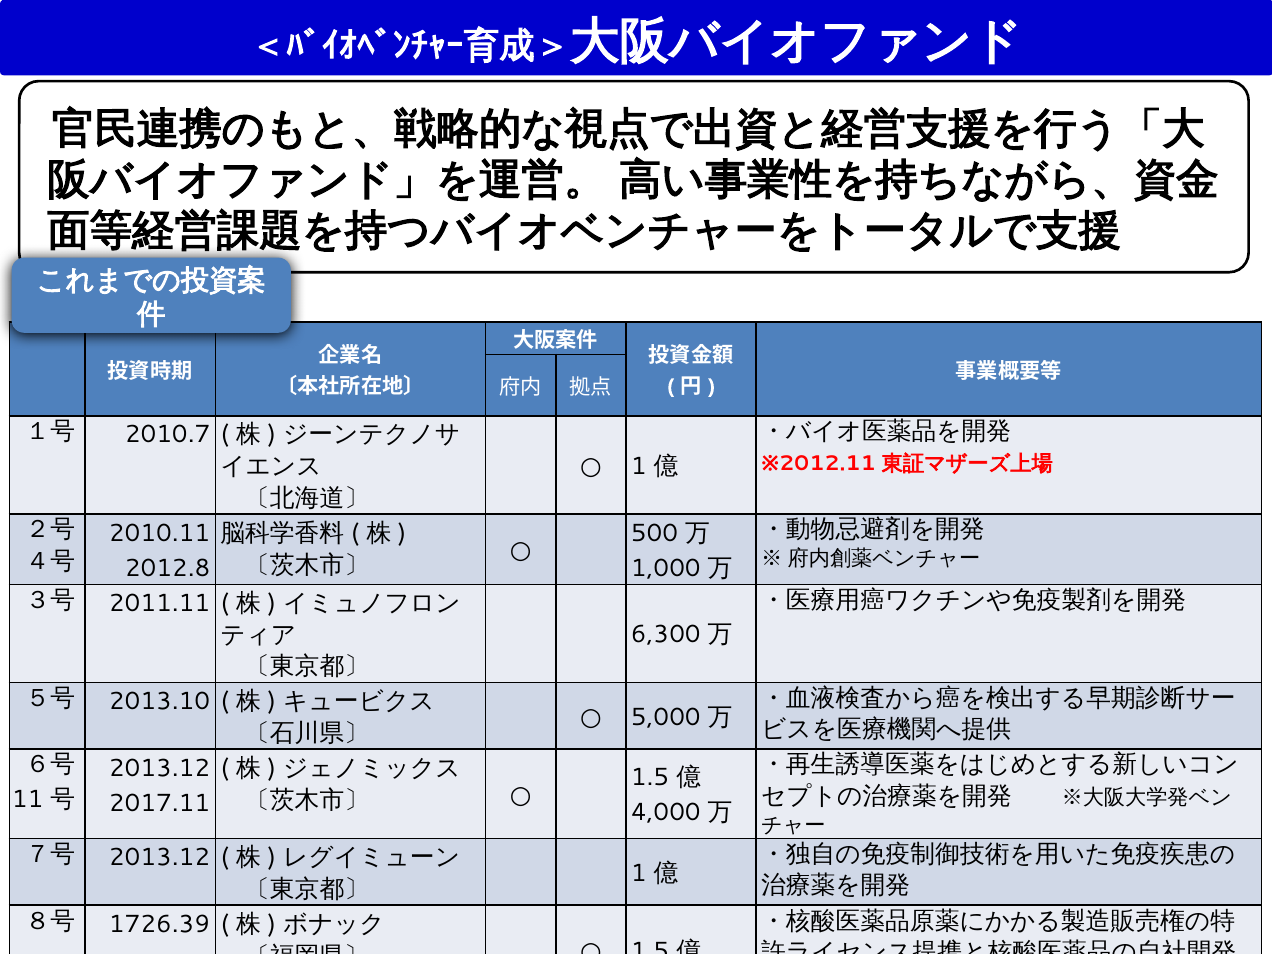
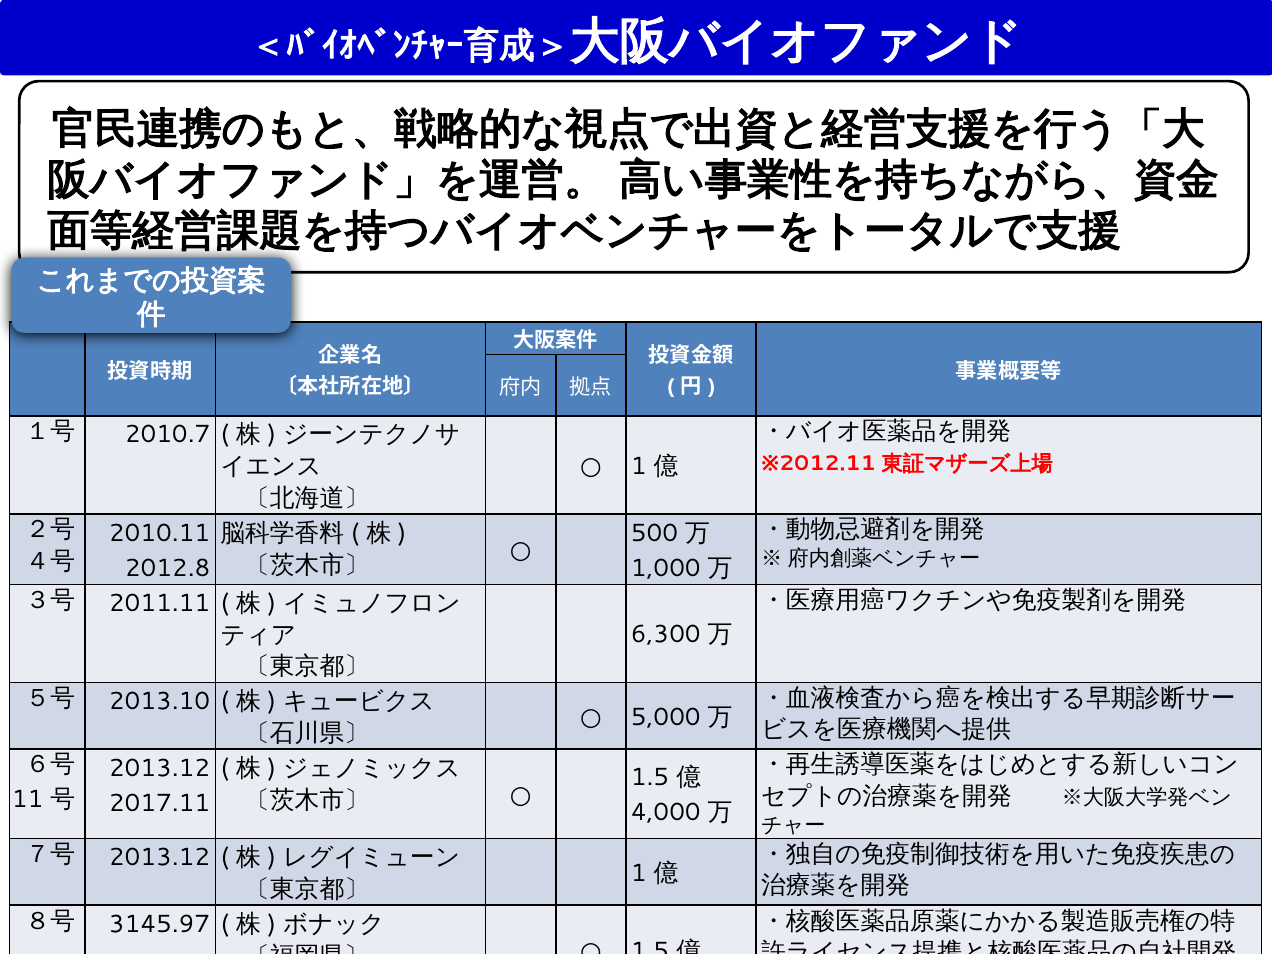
1726.39: 1726.39 -> 3145.97
